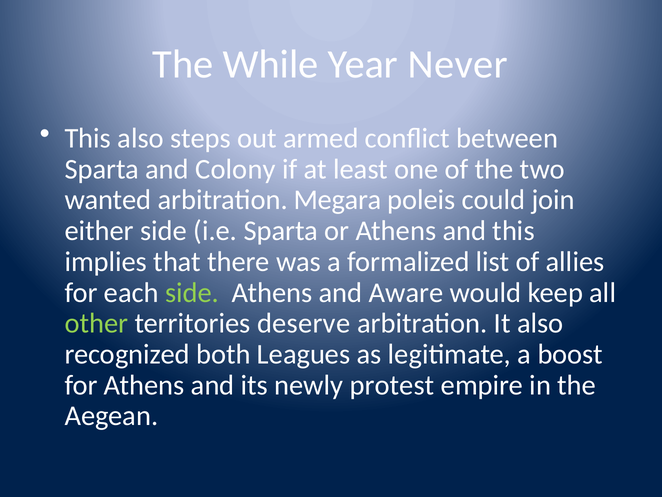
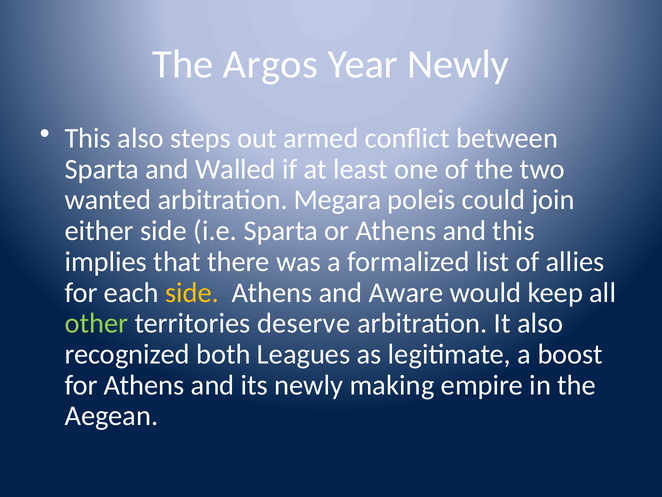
While: While -> Argos
Year Never: Never -> Newly
Colony: Colony -> Walled
side at (192, 292) colour: light green -> yellow
protest: protest -> making
